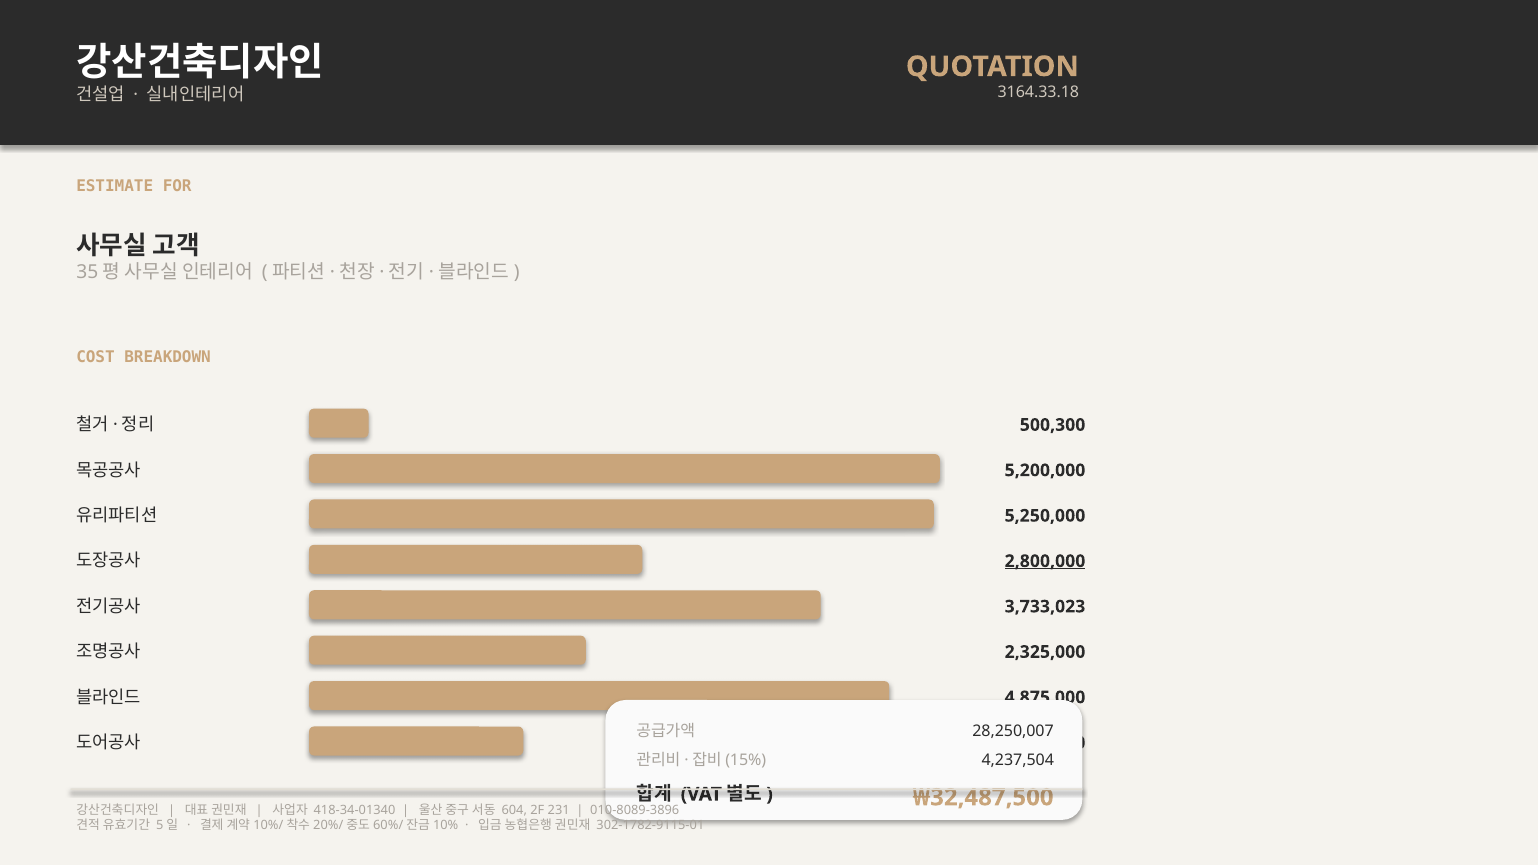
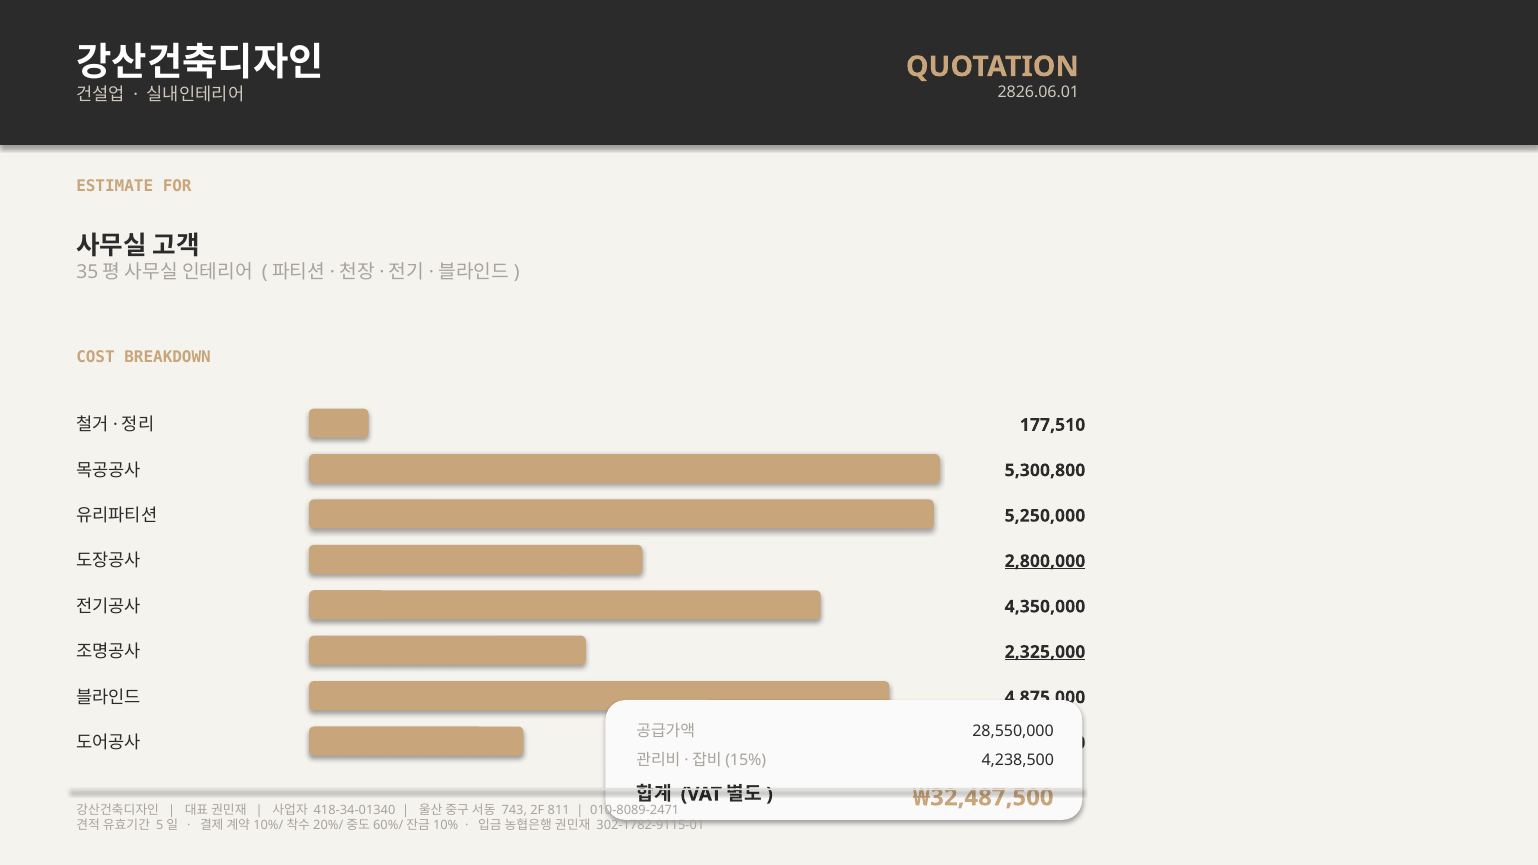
3164.33.18: 3164.33.18 -> 2826.06.01
500,300: 500,300 -> 177,510
5,200,000: 5,200,000 -> 5,300,800
3,733,023: 3,733,023 -> 4,350,000
2,325,000 underline: none -> present
28,250,007: 28,250,007 -> 28,550,000
4,237,504: 4,237,504 -> 4,238,500
604: 604 -> 743
231: 231 -> 811
010-8089-3896: 010-8089-3896 -> 010-8089-2471
